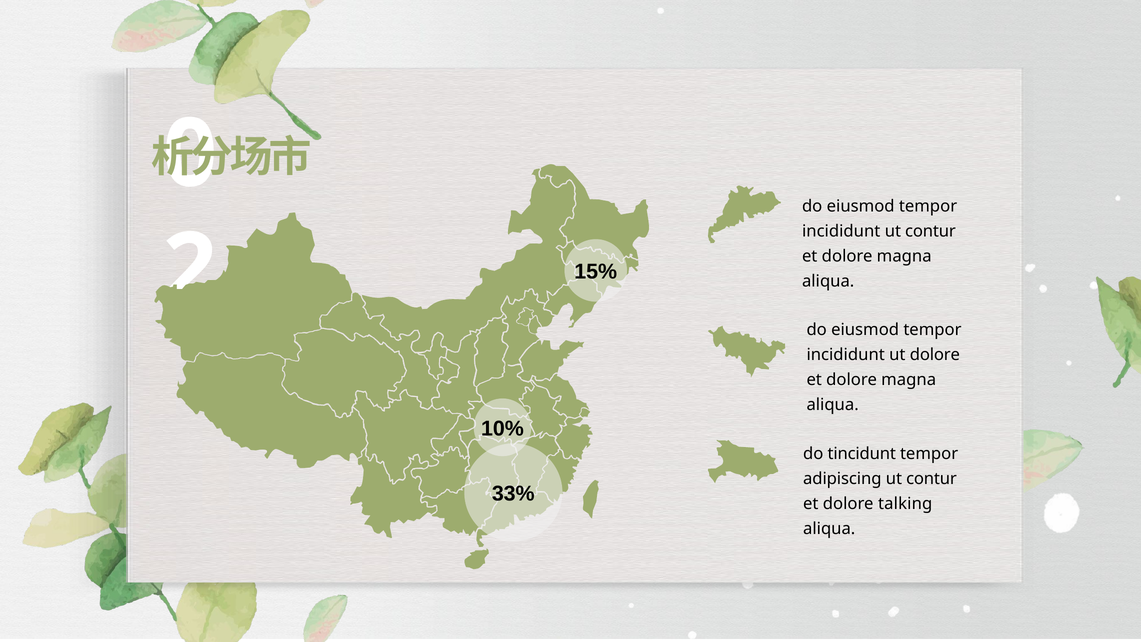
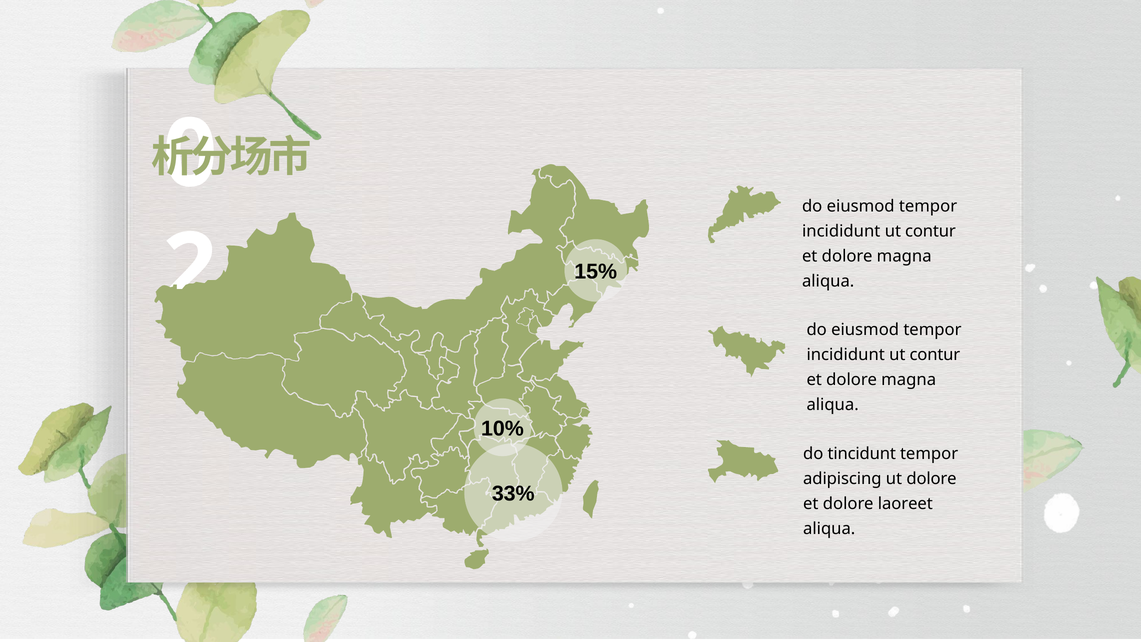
dolore at (935, 355): dolore -> contur
contur at (931, 479): contur -> dolore
talking: talking -> laoreet
